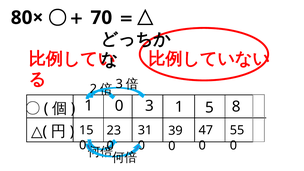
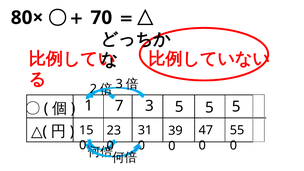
1 0: 0 -> 7
3 1: 1 -> 5
8 at (236, 107): 8 -> 5
